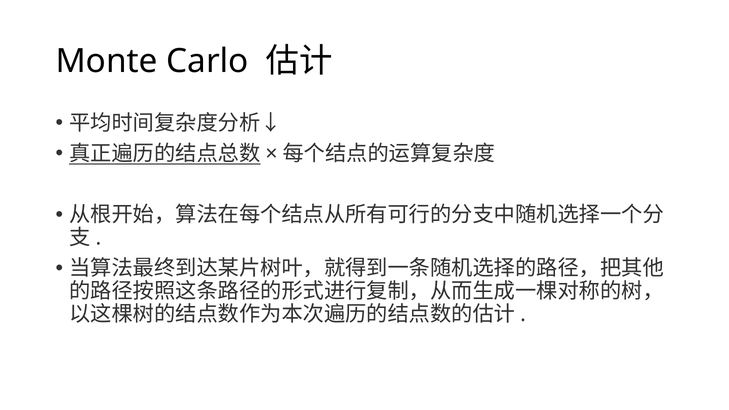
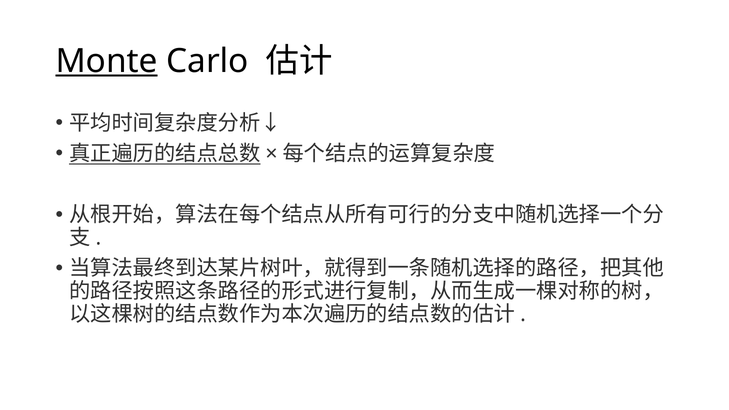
Monte underline: none -> present
